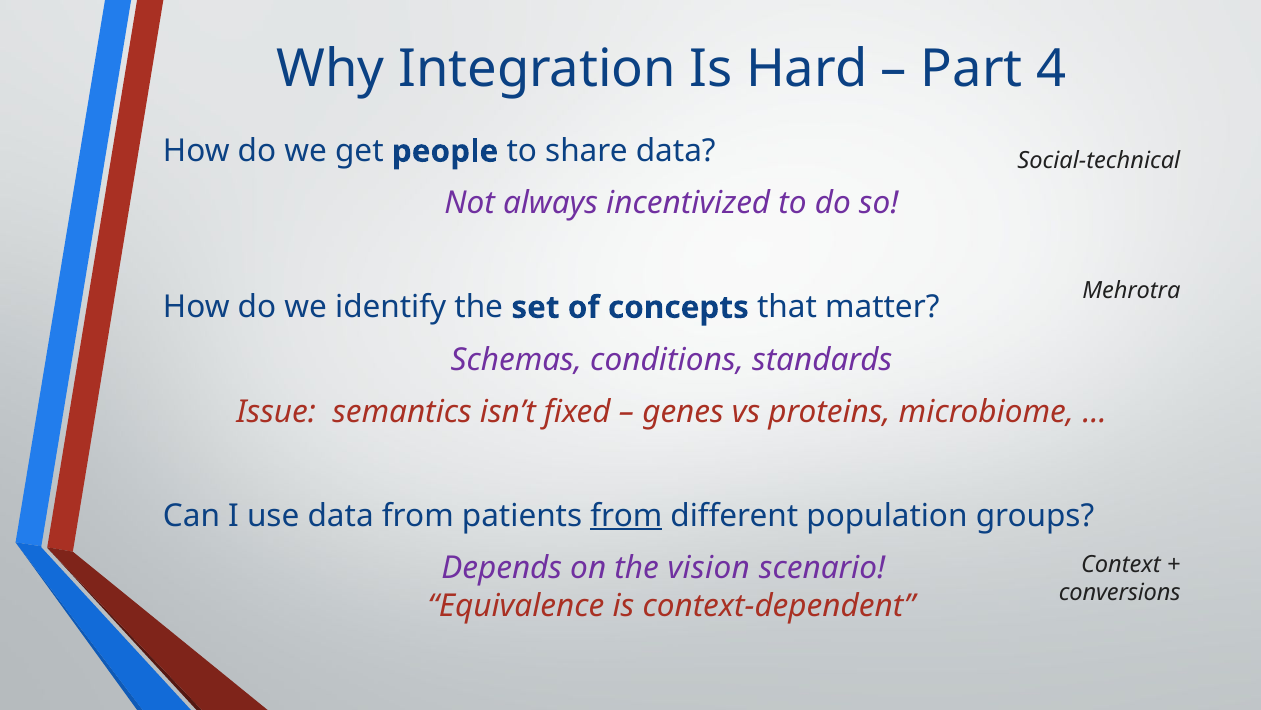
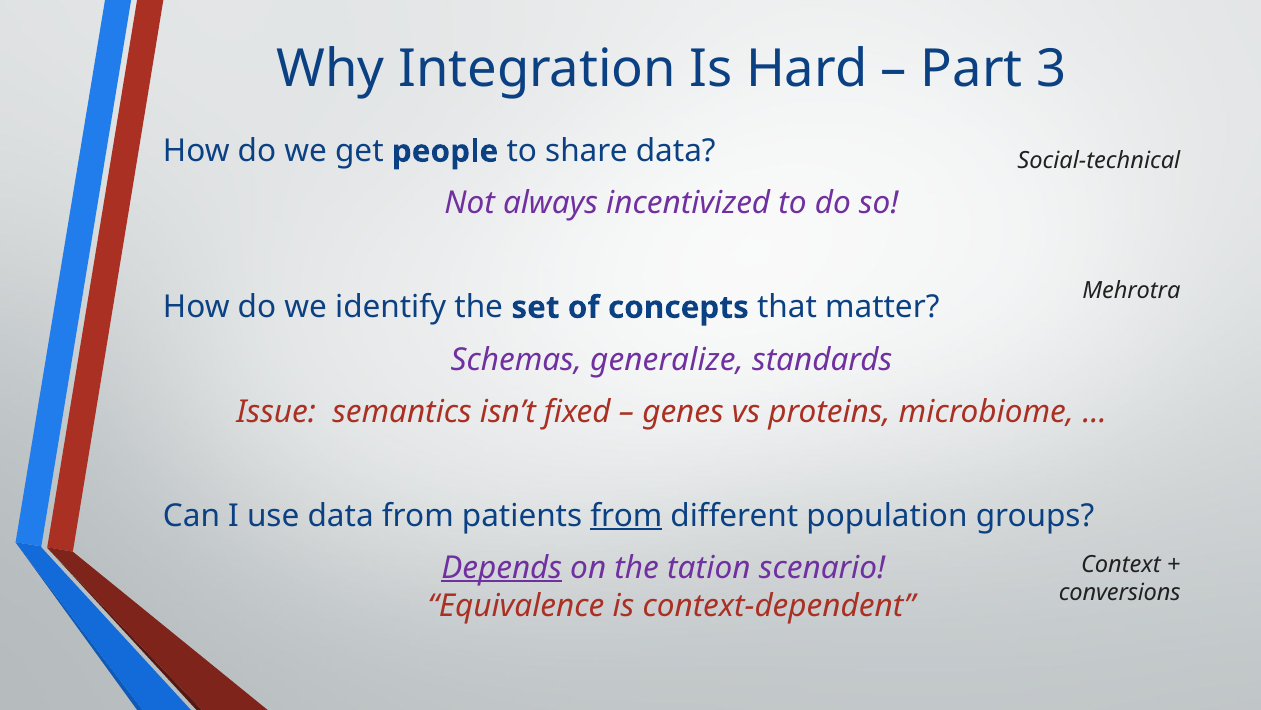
4: 4 -> 3
conditions: conditions -> generalize
Depends underline: none -> present
vision: vision -> tation
